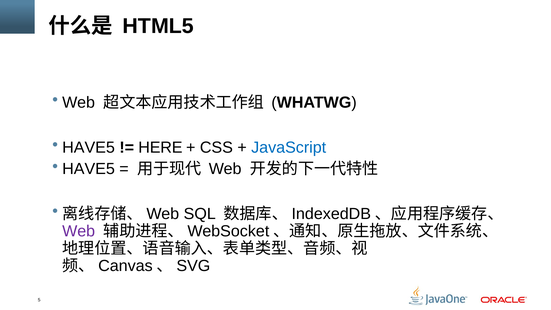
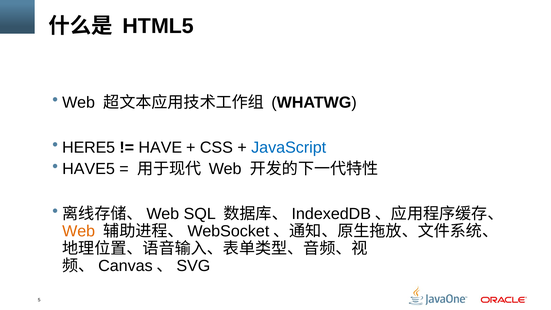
HAVE5 at (89, 147): HAVE5 -> HERE5
HERE: HERE -> HAVE
Web at (79, 231) colour: purple -> orange
